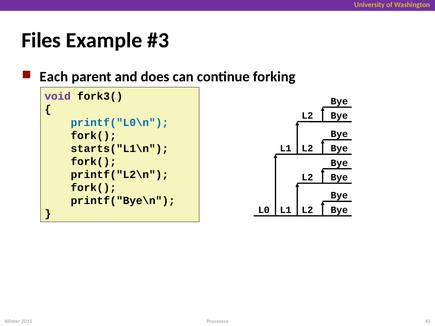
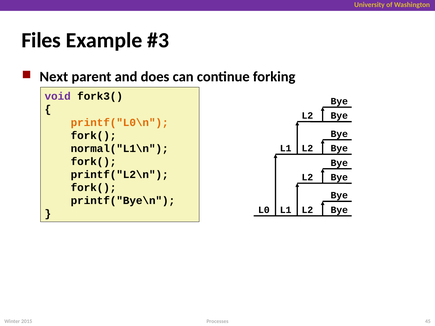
Each: Each -> Next
printf("L0\n colour: blue -> orange
starts("L1\n: starts("L1\n -> normal("L1\n
